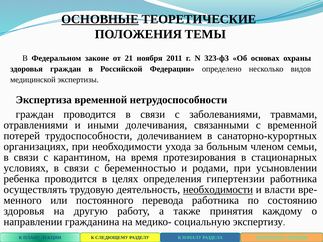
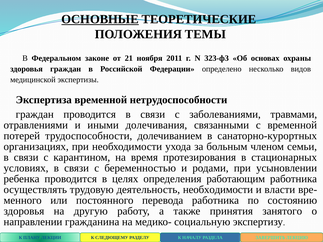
гипертензии: гипертензии -> работающим
необходимости at (218, 190) underline: present -> none
каждому: каждому -> занятого
